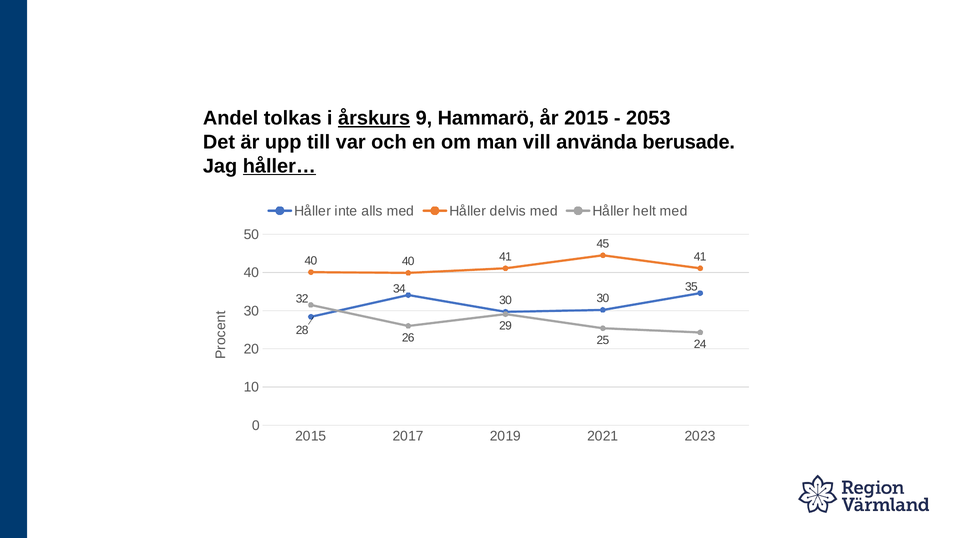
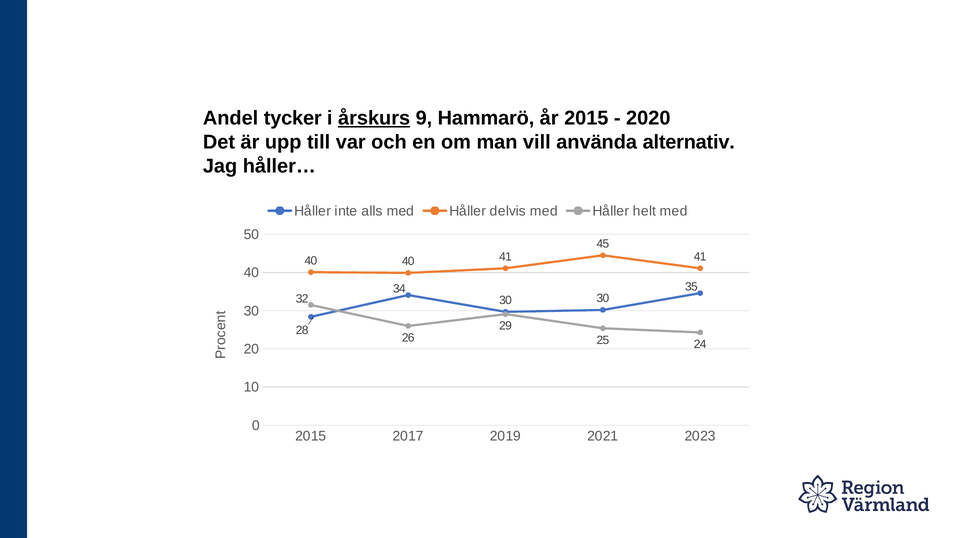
tolkas: tolkas -> tycker
2053: 2053 -> 2020
berusade: berusade -> alternativ
håller… underline: present -> none
